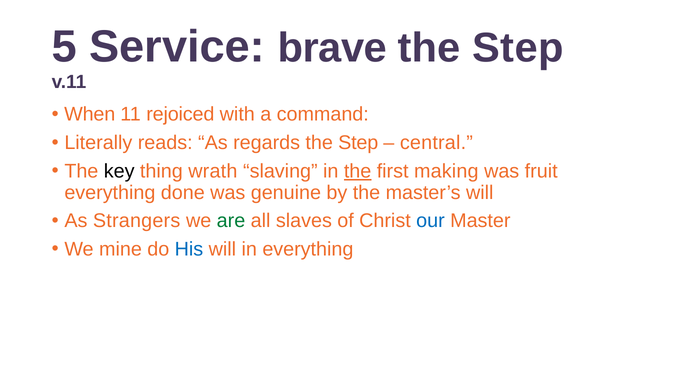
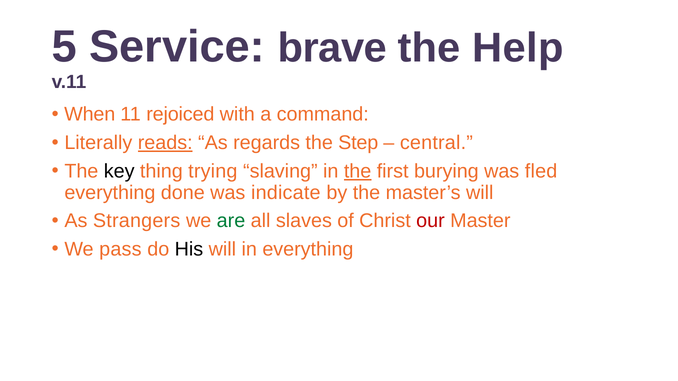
Step at (518, 48): Step -> Help
reads underline: none -> present
wrath: wrath -> trying
making: making -> burying
fruit: fruit -> fled
genuine: genuine -> indicate
our colour: blue -> red
mine: mine -> pass
His colour: blue -> black
